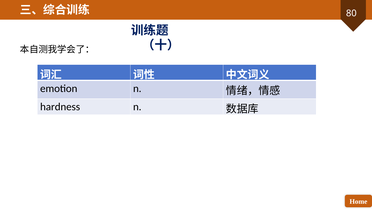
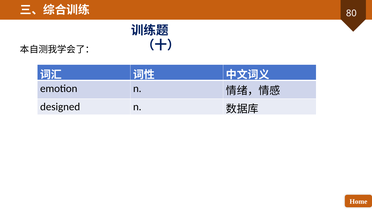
hardness: hardness -> designed
